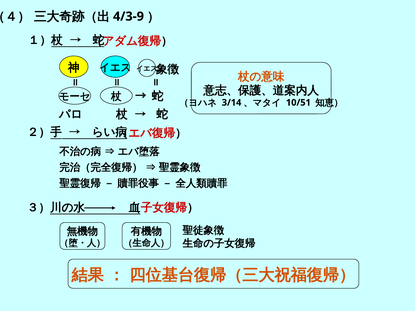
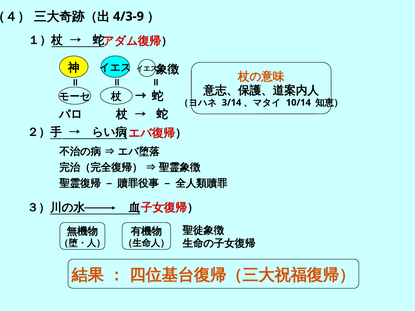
10/51: 10/51 -> 10/14
